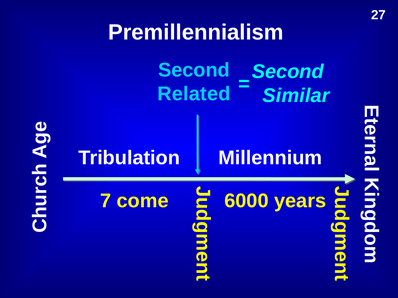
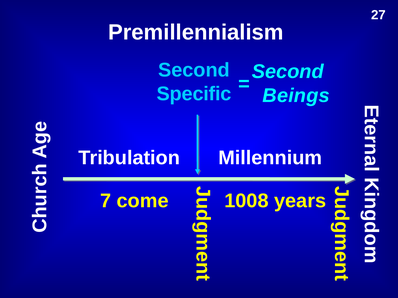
Related: Related -> Specific
Similar: Similar -> Beings
6000: 6000 -> 1008
